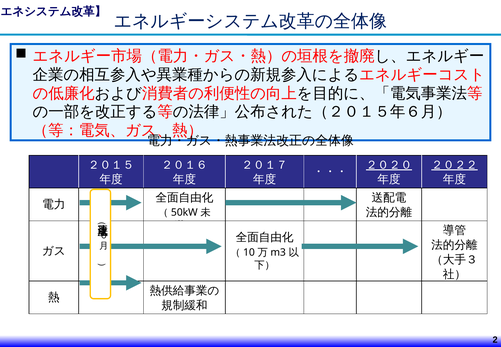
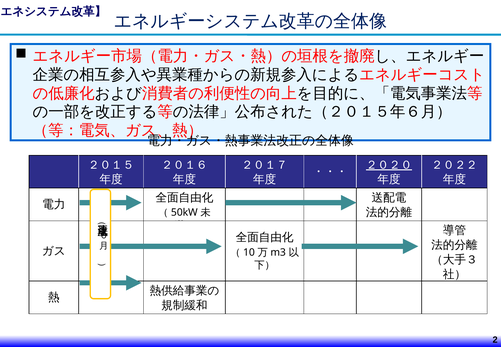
２０２２ underline: present -> none
